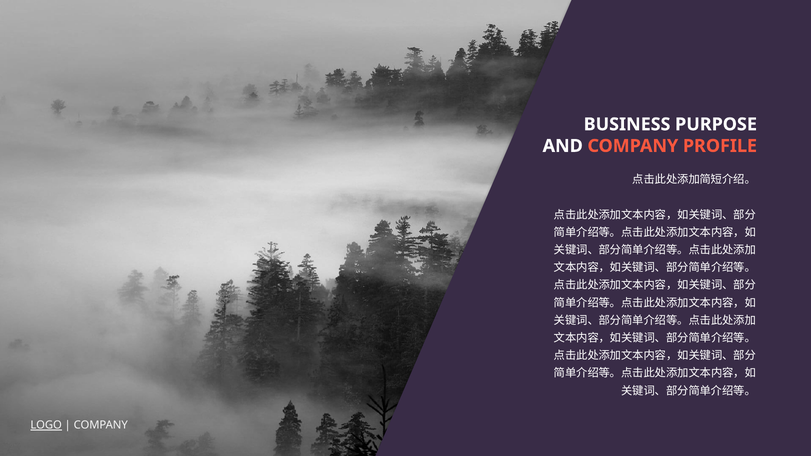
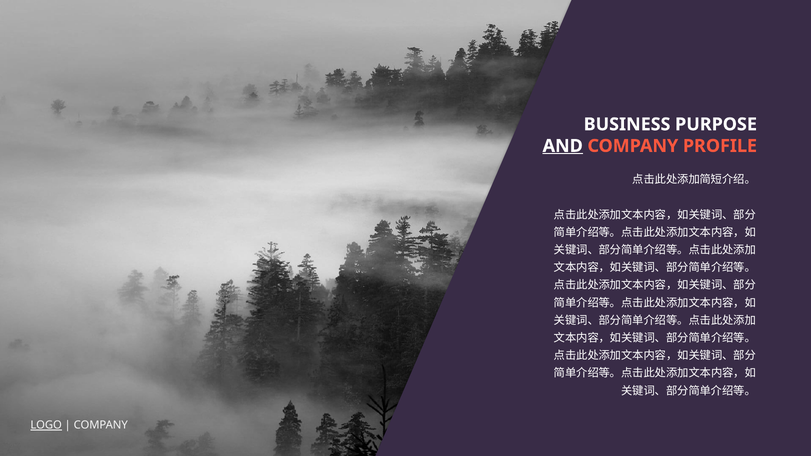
AND underline: none -> present
